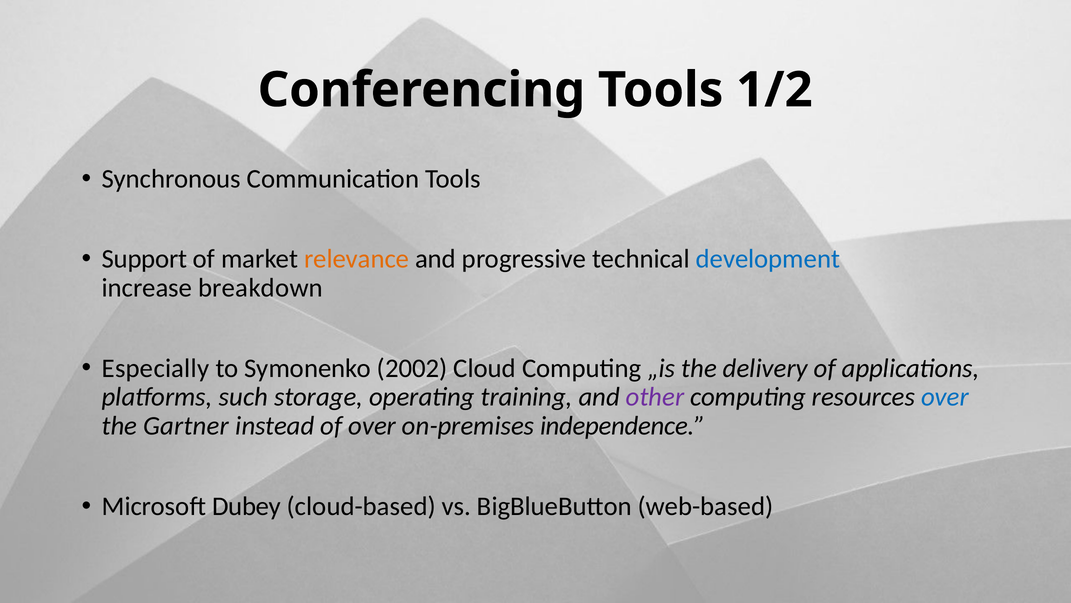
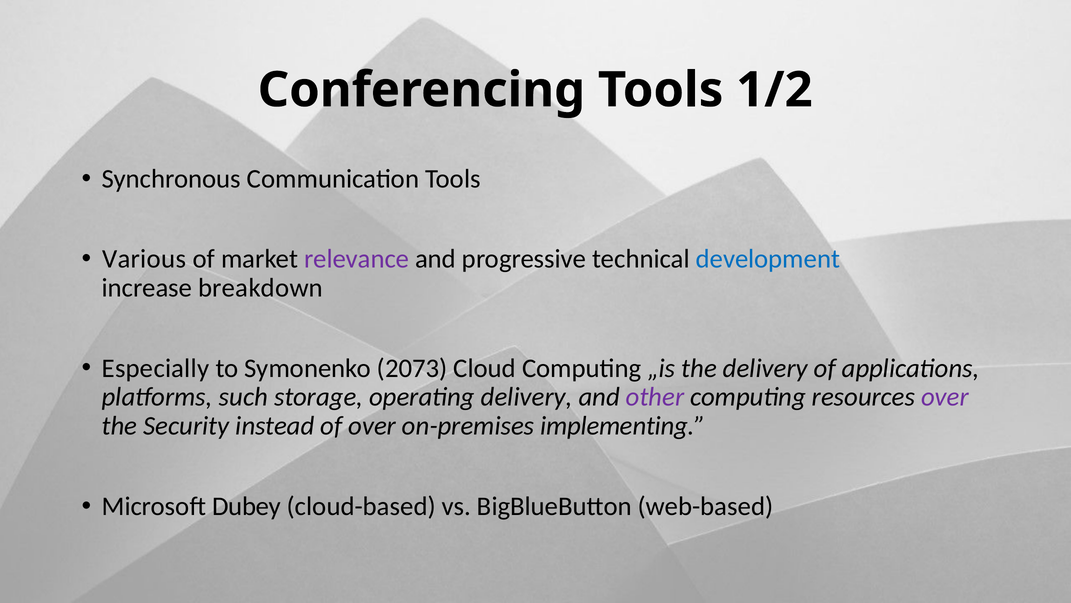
Support: Support -> Various
relevance colour: orange -> purple
2002: 2002 -> 2073
operating training: training -> delivery
over at (945, 397) colour: blue -> purple
Gartner: Gartner -> Security
independence: independence -> implementing
